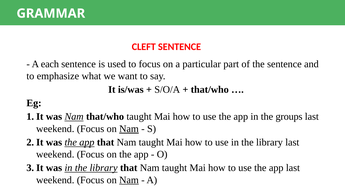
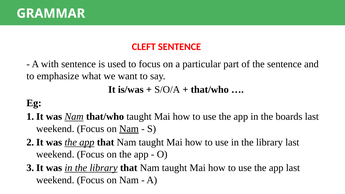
each: each -> with
groups: groups -> boards
Nam at (129, 180) underline: present -> none
